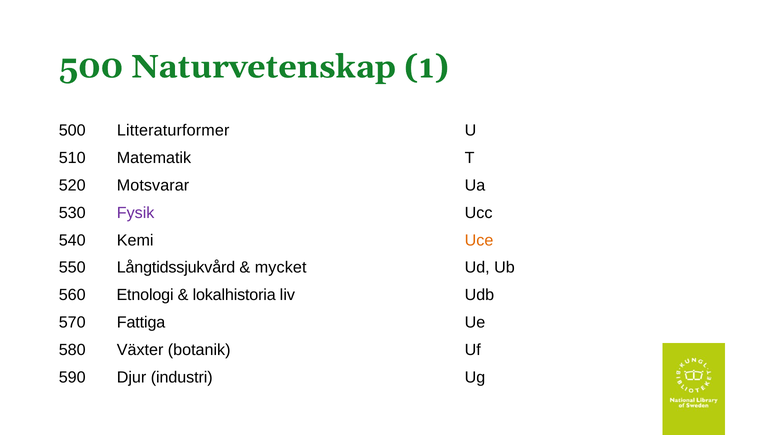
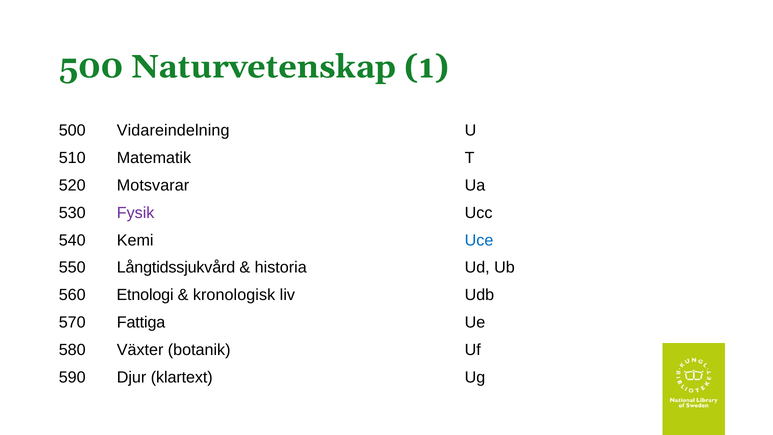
Litteraturformer: Litteraturformer -> Vidareindelning
Uce colour: orange -> blue
mycket: mycket -> historia
lokalhistoria: lokalhistoria -> kronologisk
industri: industri -> klartext
